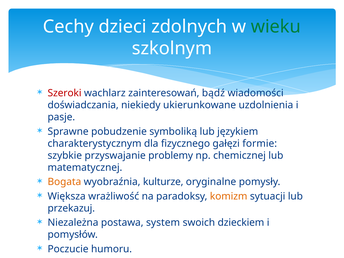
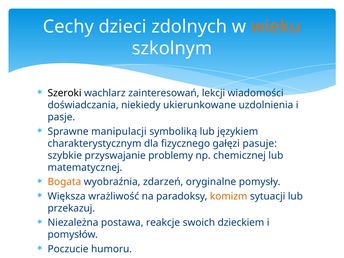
wieku colour: green -> orange
Szeroki colour: red -> black
bądź: bądź -> lekcji
pobudzenie: pobudzenie -> manipulacji
formie: formie -> pasuje
kulturze: kulturze -> zdarzeń
system: system -> reakcje
